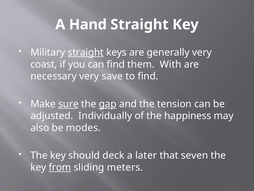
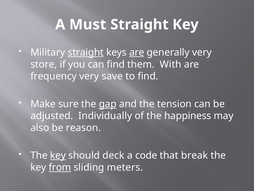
Hand: Hand -> Must
are at (137, 52) underline: none -> present
coast: coast -> store
necessary: necessary -> frequency
sure underline: present -> none
modes: modes -> reason
key at (58, 155) underline: none -> present
later: later -> code
seven: seven -> break
